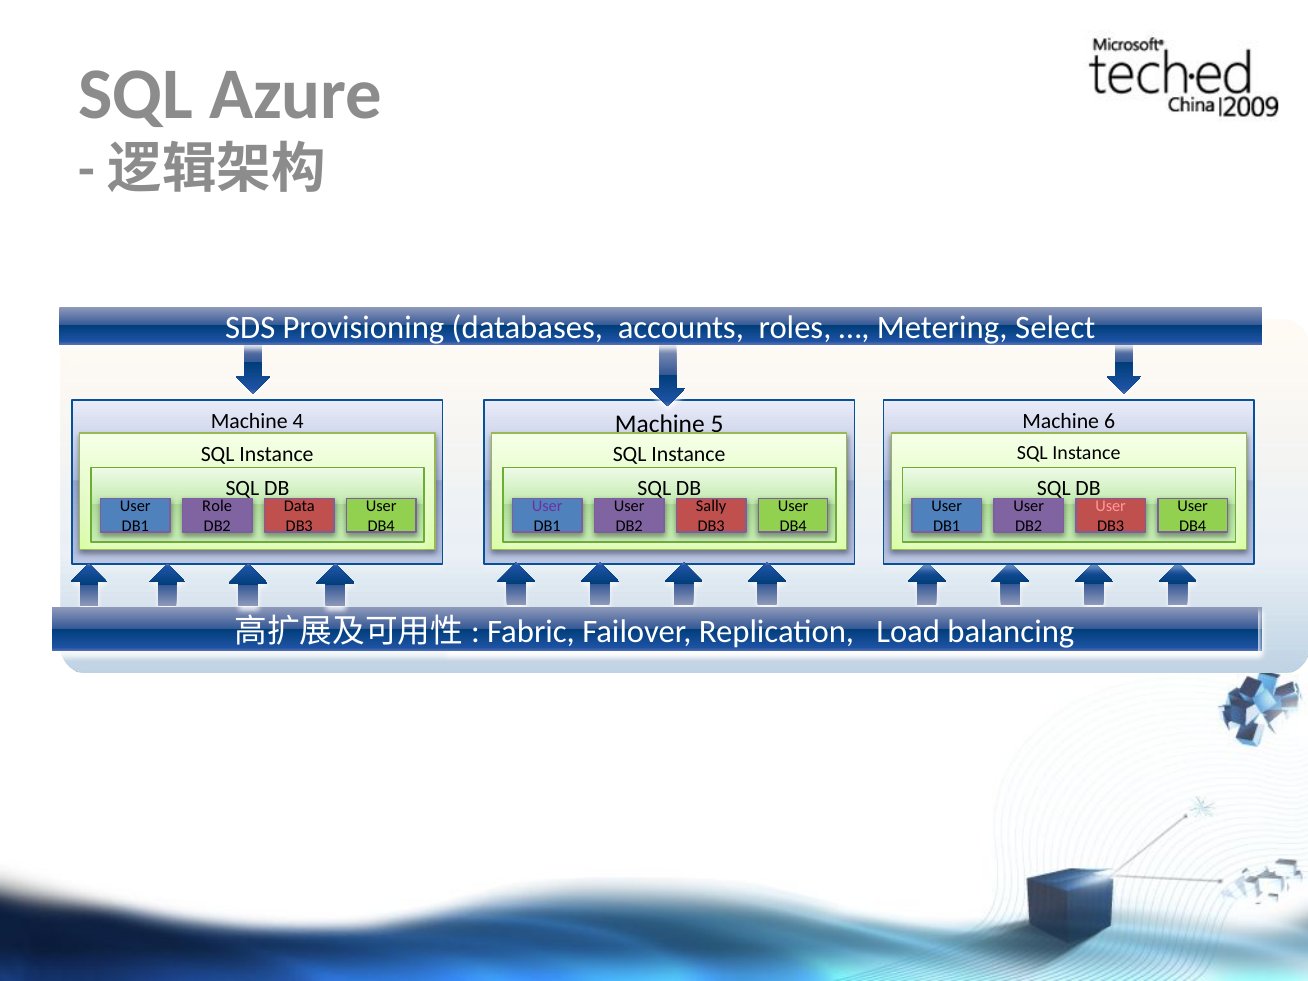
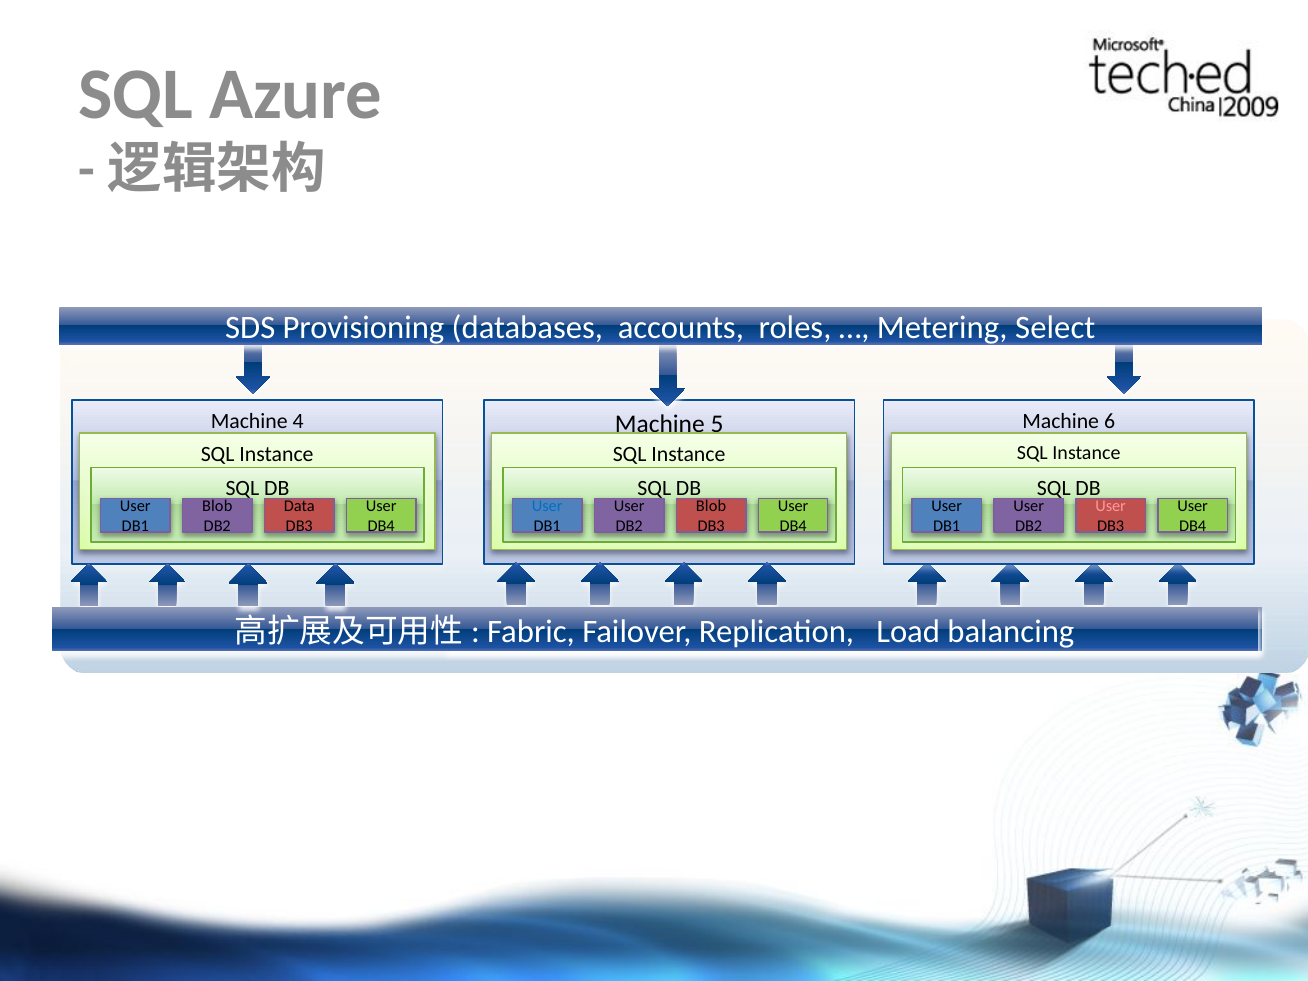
Role at (217, 506): Role -> Blob
User at (547, 506) colour: purple -> blue
Sally at (711, 506): Sally -> Blob
